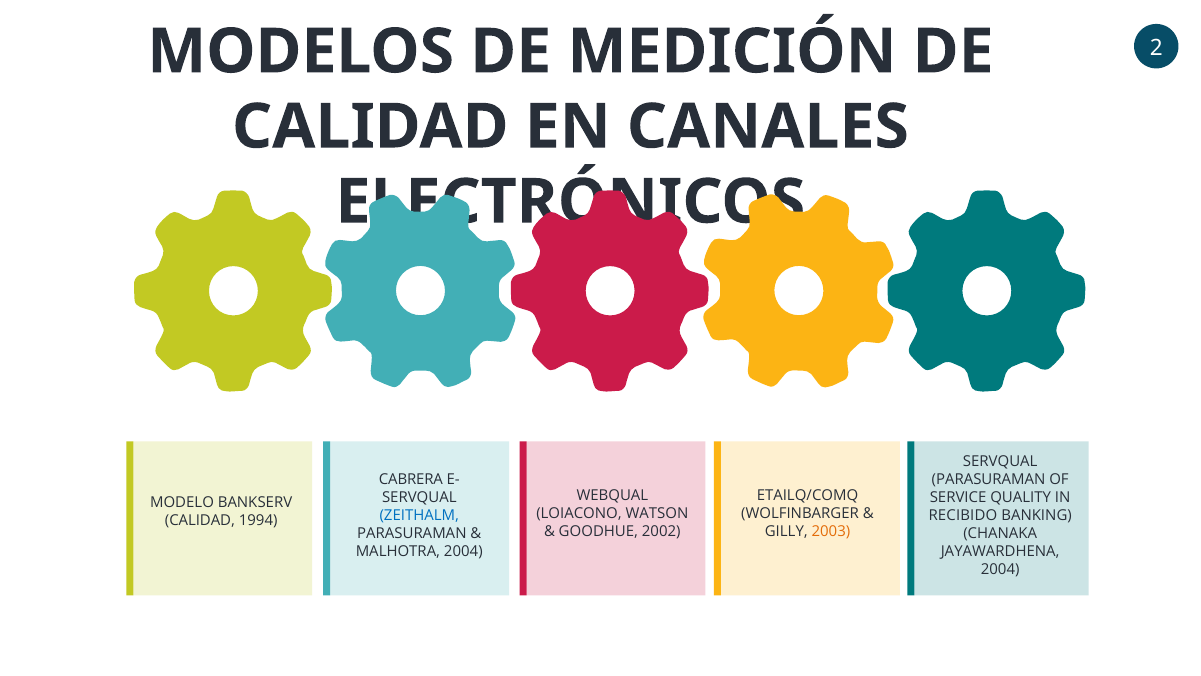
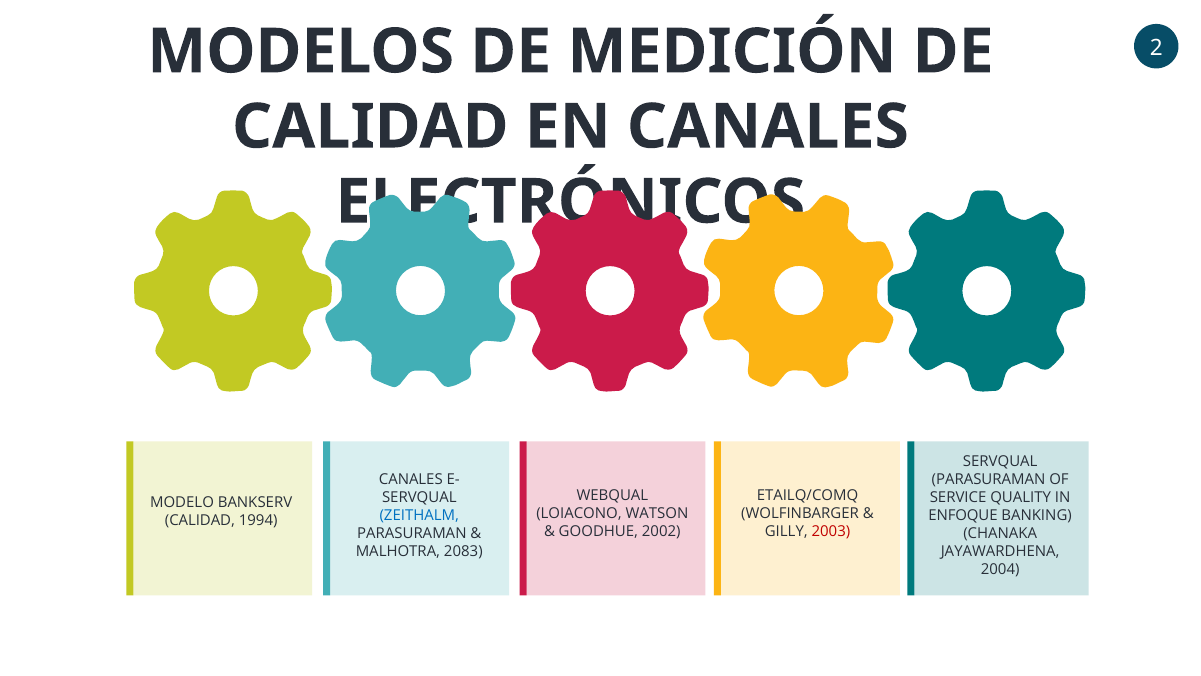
CABRERA at (411, 480): CABRERA -> CANALES
RECIBIDO: RECIBIDO -> ENFOQUE
2003 colour: orange -> red
MALHOTRA 2004: 2004 -> 2083
